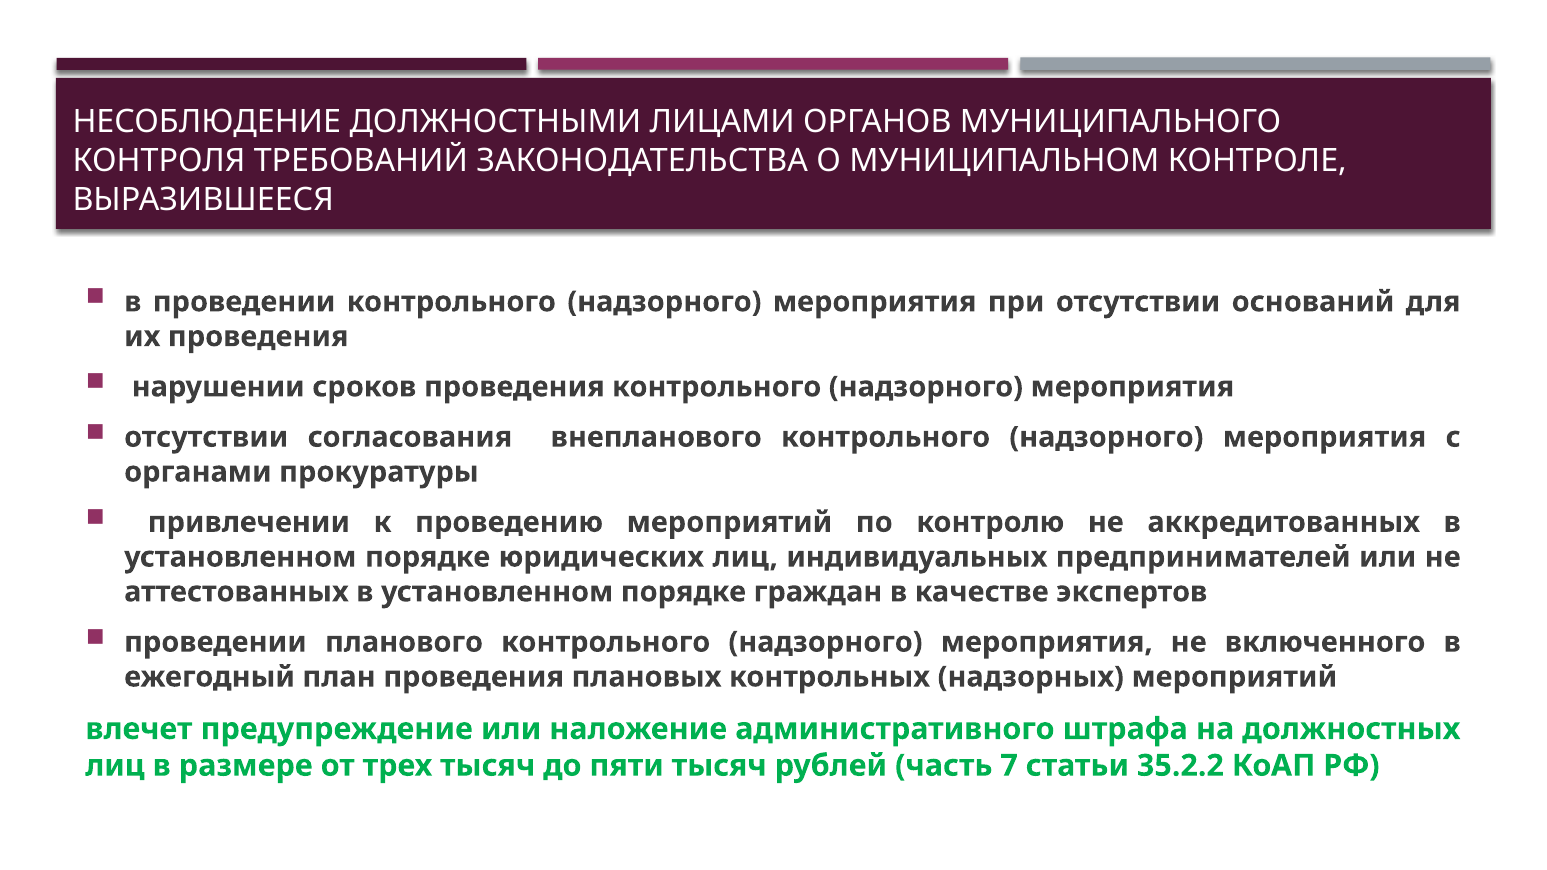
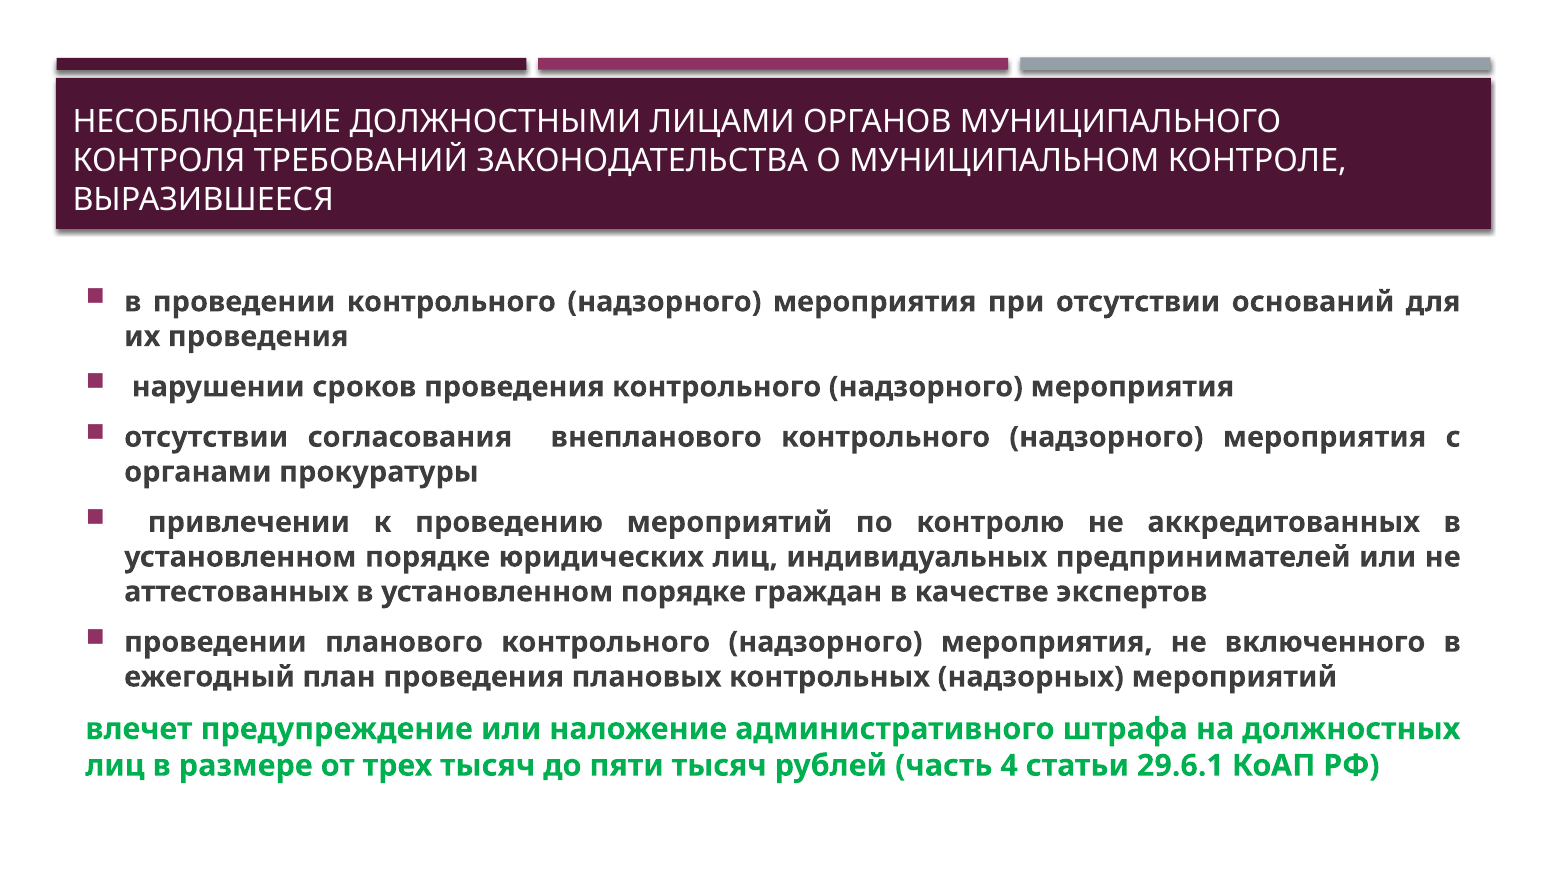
7: 7 -> 4
35.2.2: 35.2.2 -> 29.6.1
